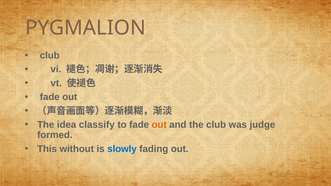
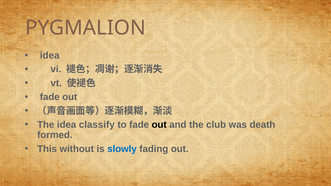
club at (50, 55): club -> idea
out at (159, 125) colour: orange -> black
judge: judge -> death
